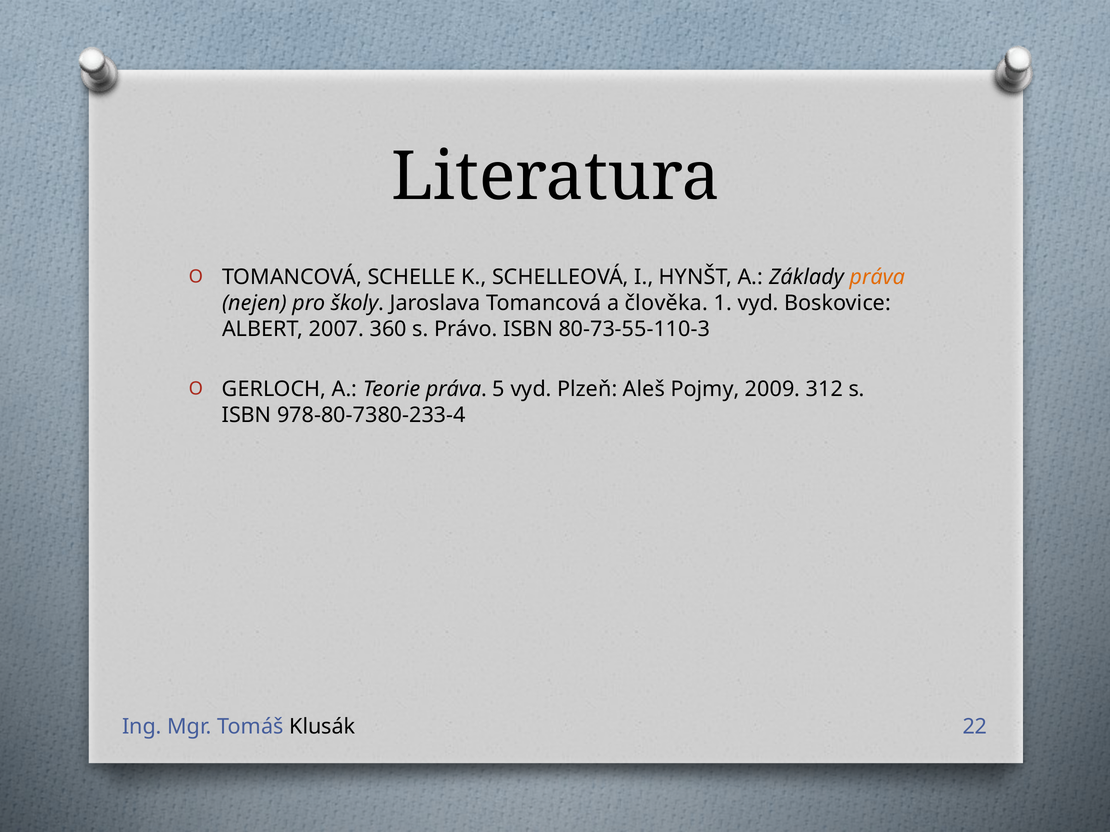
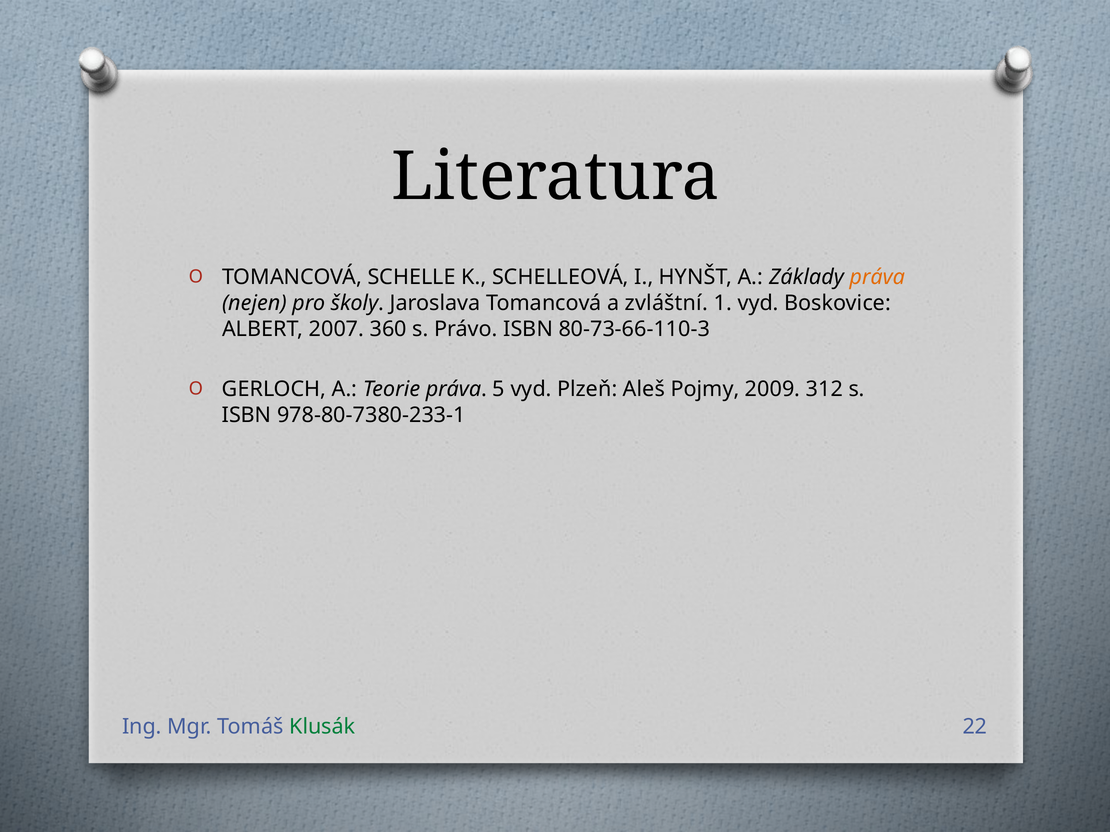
člověka: člověka -> zvláštní
80-73-55-110-3: 80-73-55-110-3 -> 80-73-66-110-3
978-80-7380-233-4: 978-80-7380-233-4 -> 978-80-7380-233-1
Klusák colour: black -> green
